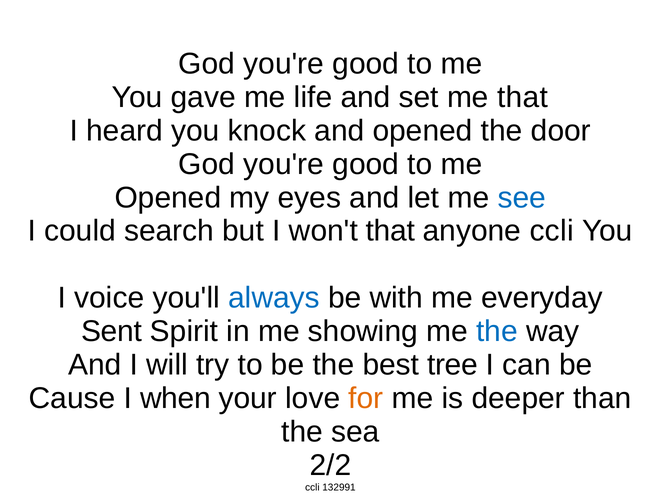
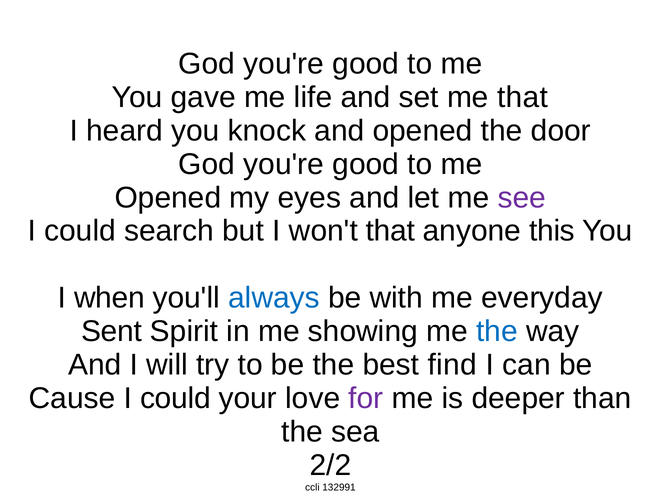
see colour: blue -> purple
anyone ccli: ccli -> this
voice: voice -> when
tree: tree -> find
Cause I when: when -> could
for colour: orange -> purple
